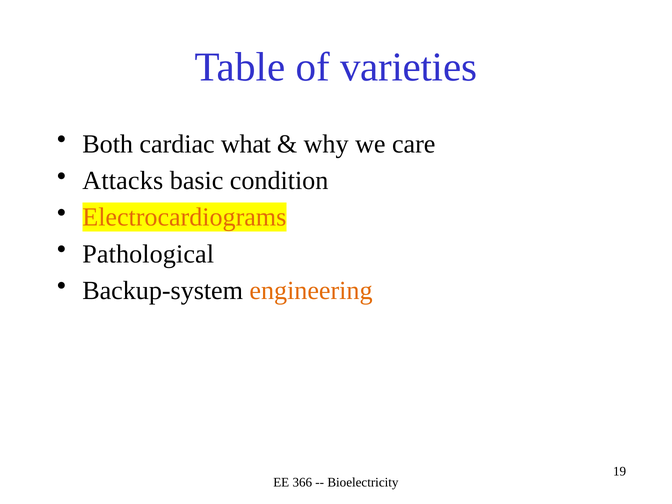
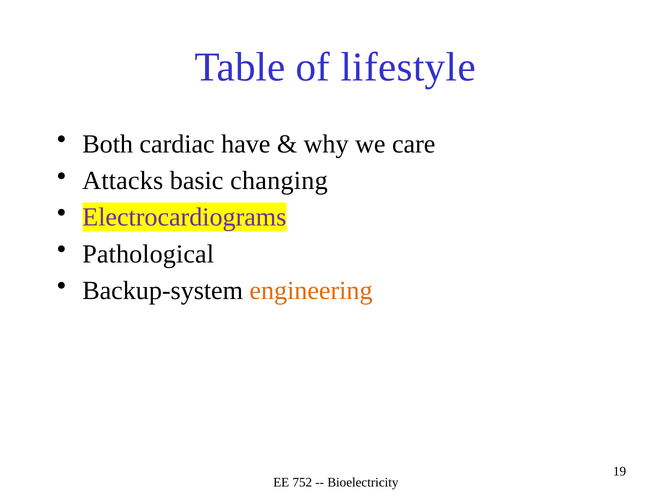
varieties: varieties -> lifestyle
what: what -> have
condition: condition -> changing
Electrocardiograms colour: orange -> purple
366: 366 -> 752
